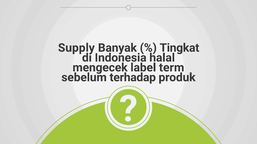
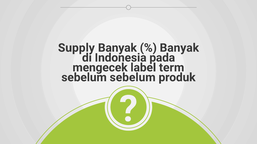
Tingkat at (179, 48): Tingkat -> Banyak
halal: halal -> pada
sebelum terhadap: terhadap -> sebelum
